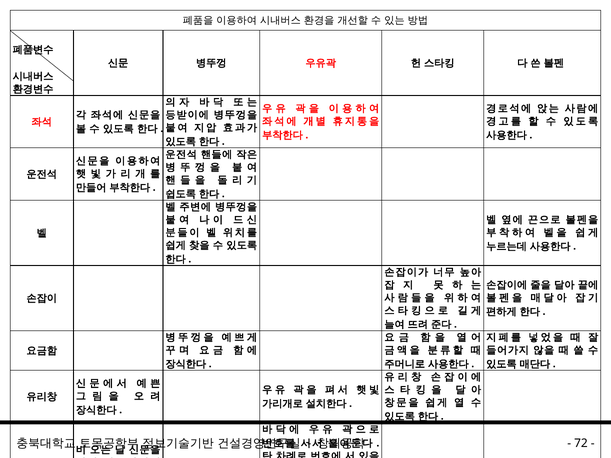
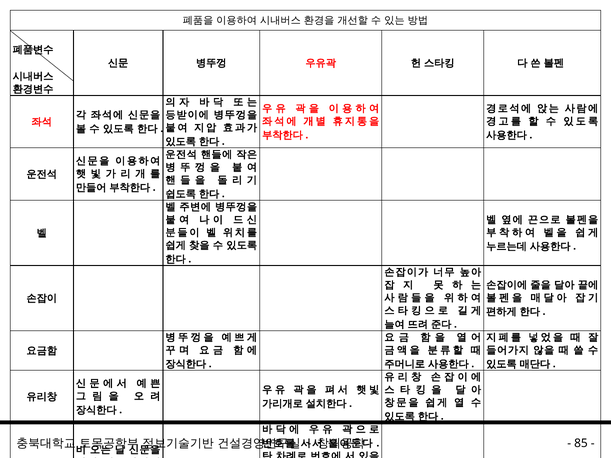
72: 72 -> 85
